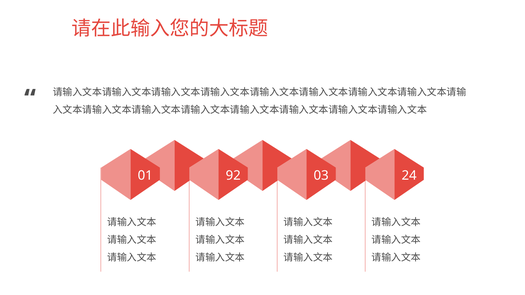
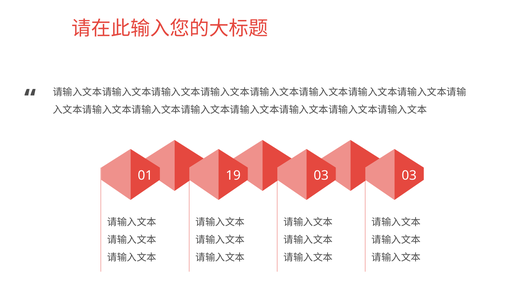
92: 92 -> 19
03 24: 24 -> 03
